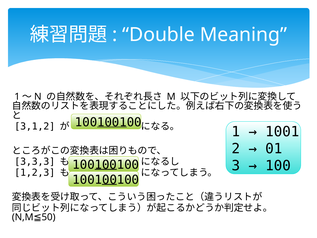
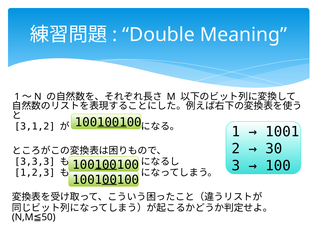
01: 01 -> 30
